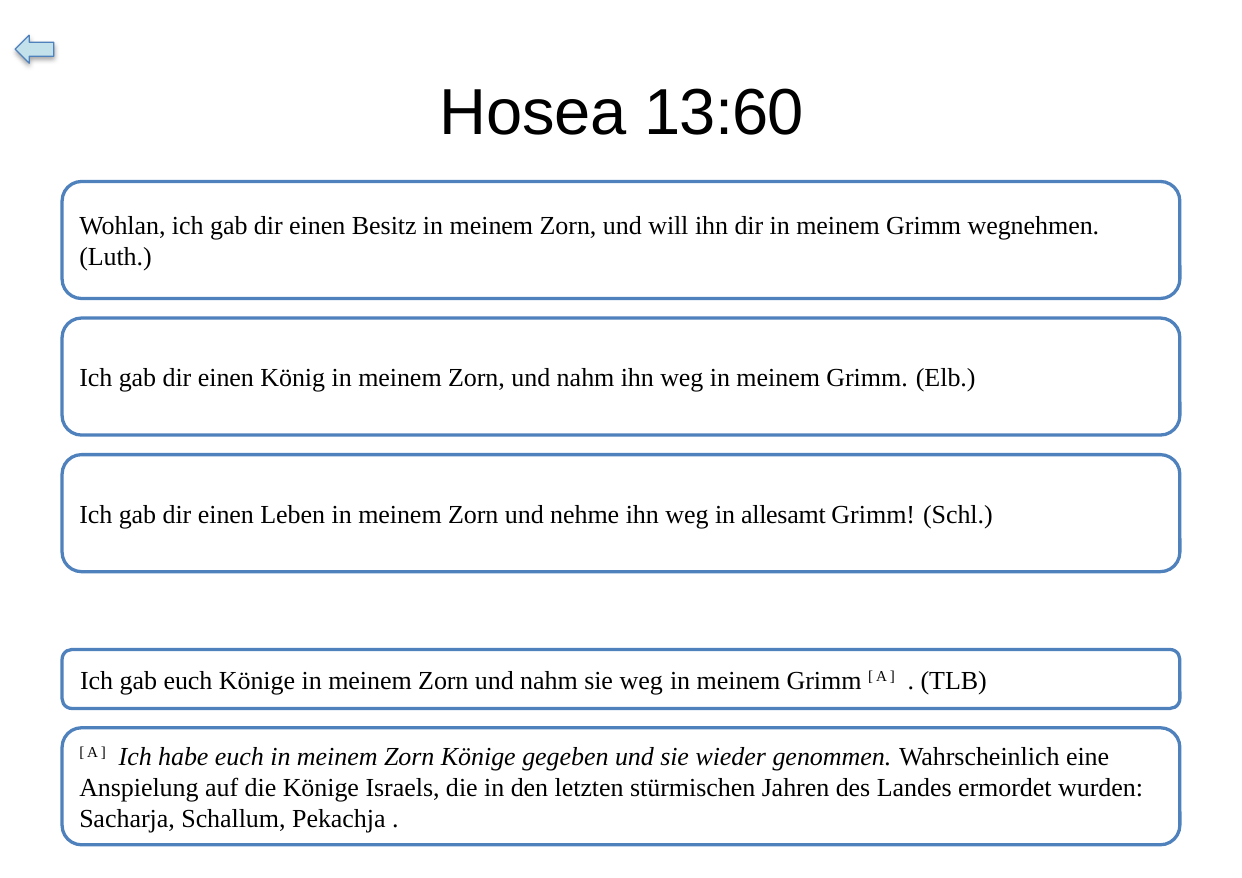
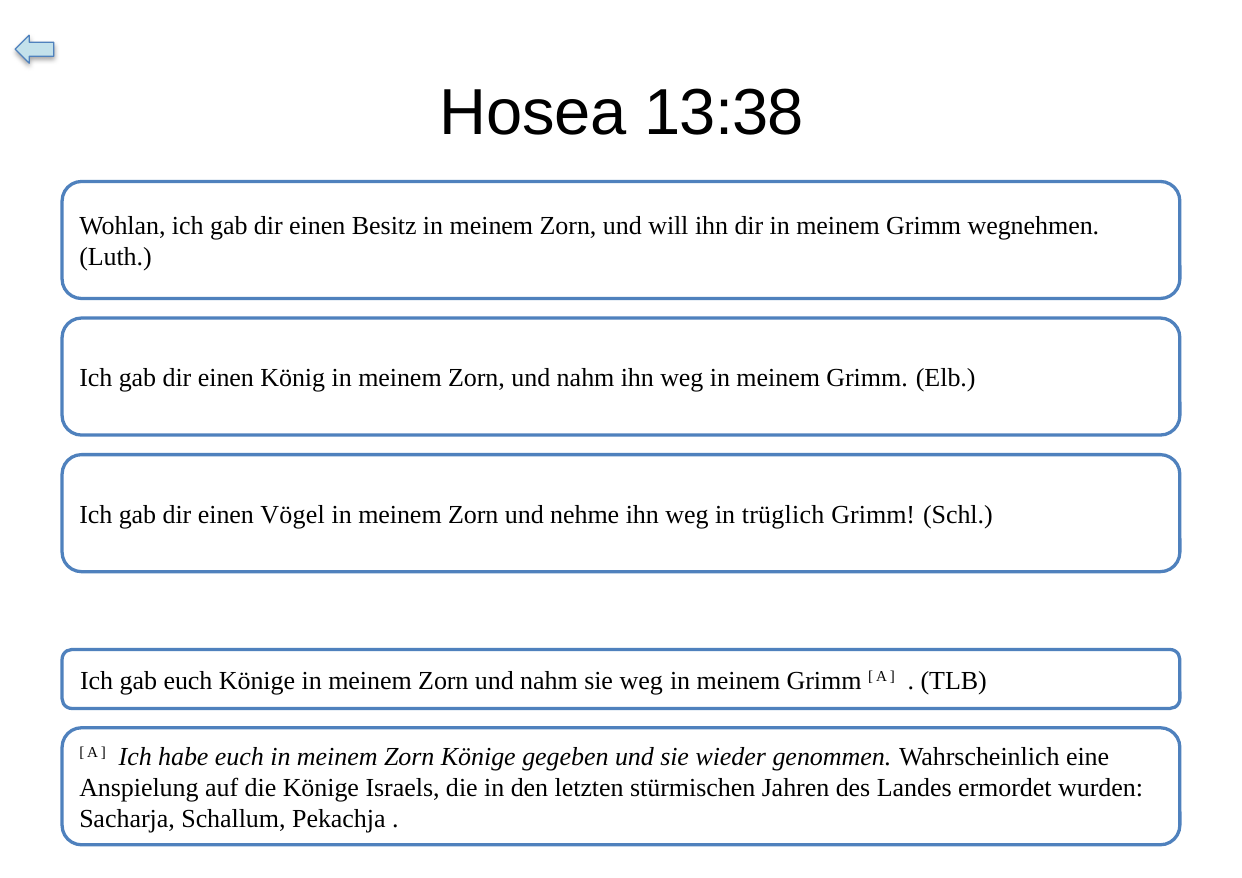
13:60: 13:60 -> 13:38
Leben: Leben -> Vögel
allesamt: allesamt -> trüglich
